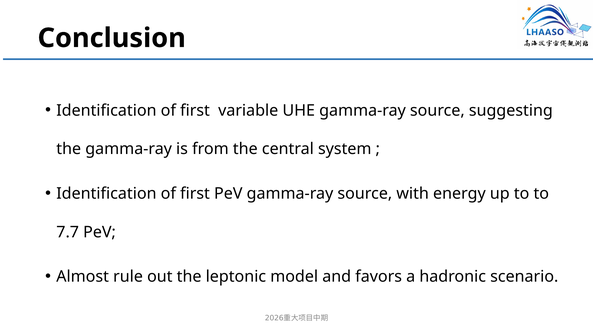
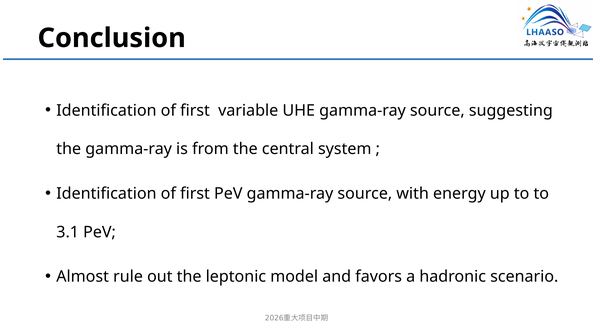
7.7: 7.7 -> 3.1
